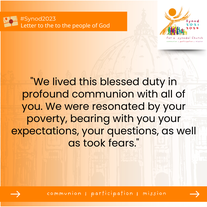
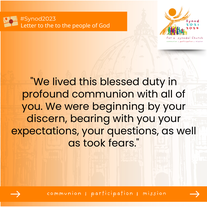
resonated: resonated -> beginning
poverty: poverty -> discern
